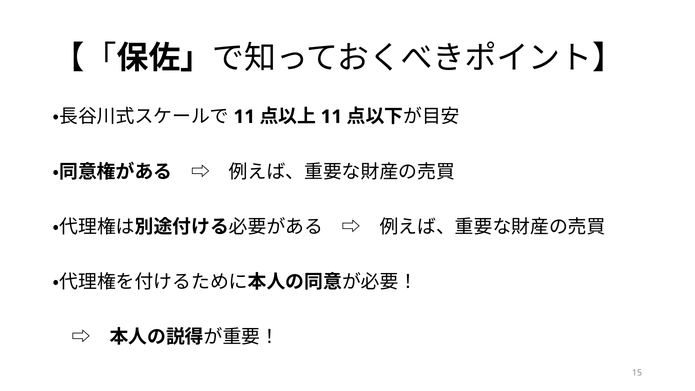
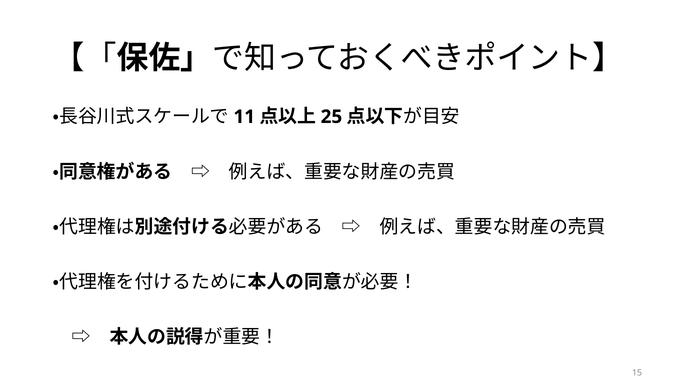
11 at (331, 117): 11 -> 25
